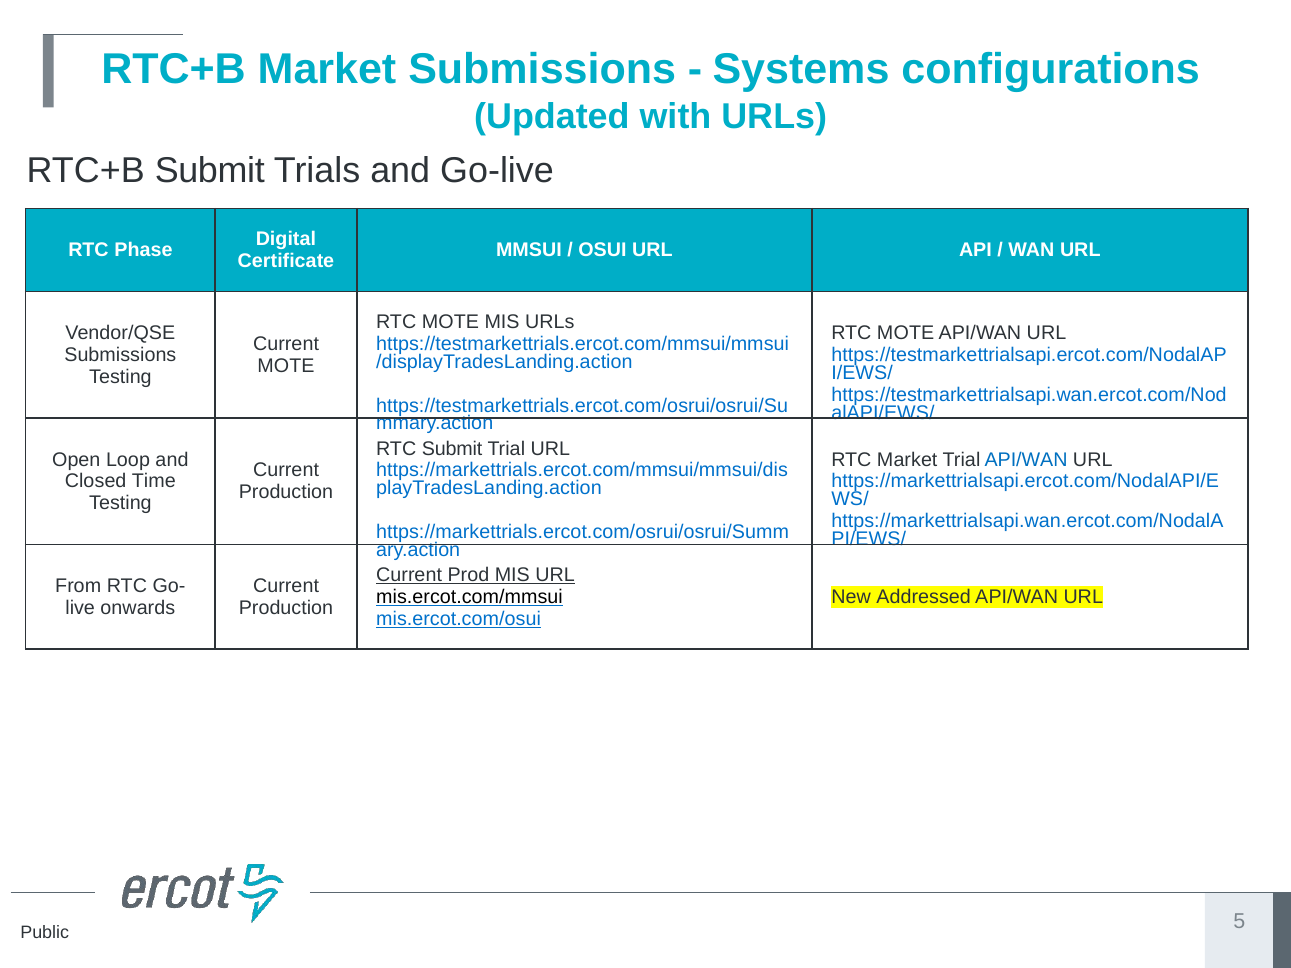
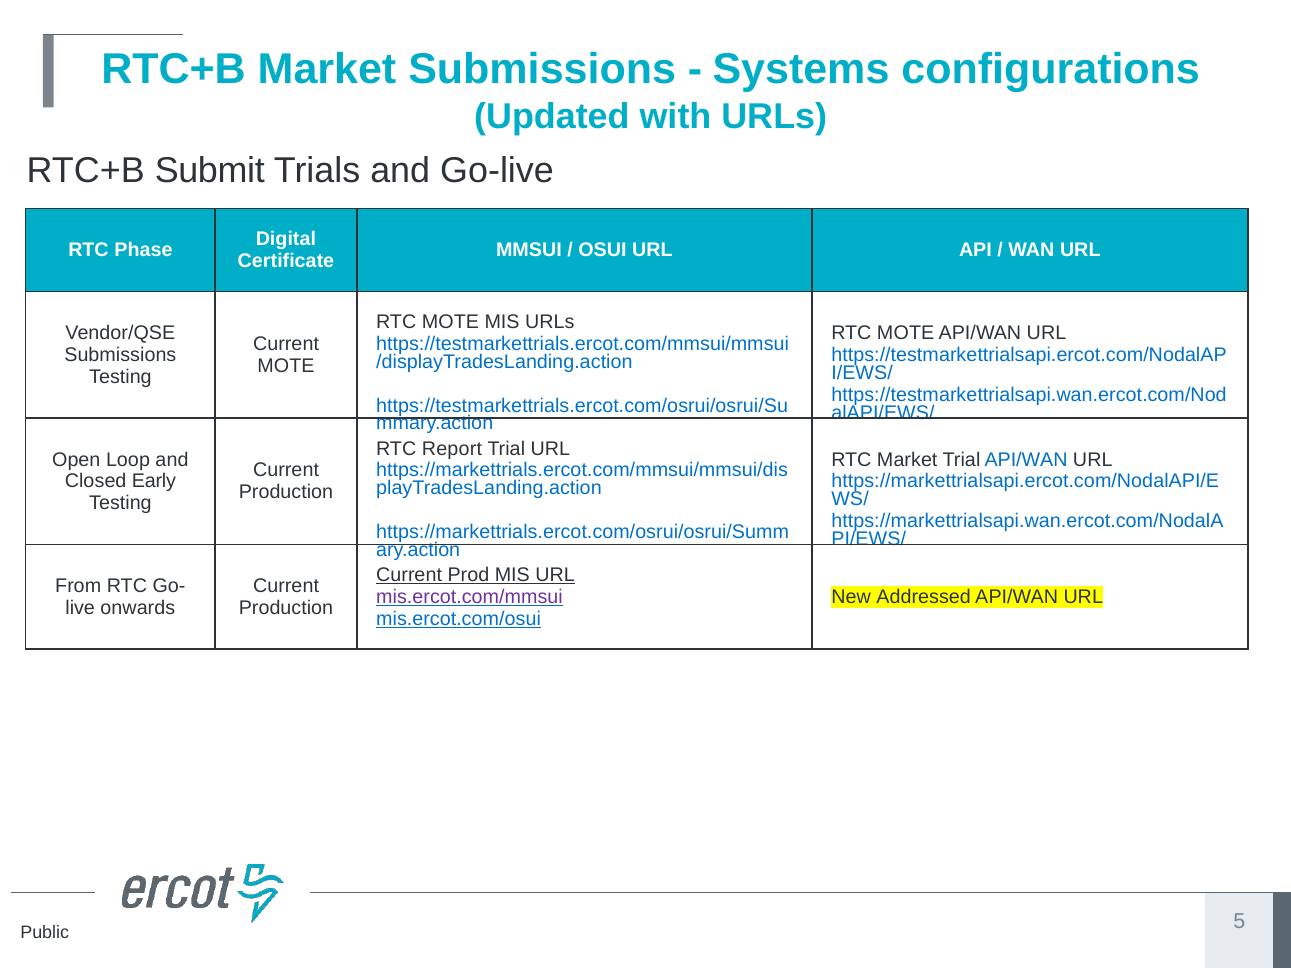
RTC Submit: Submit -> Report
Time: Time -> Early
mis.ercot.com/mmsui colour: black -> purple
